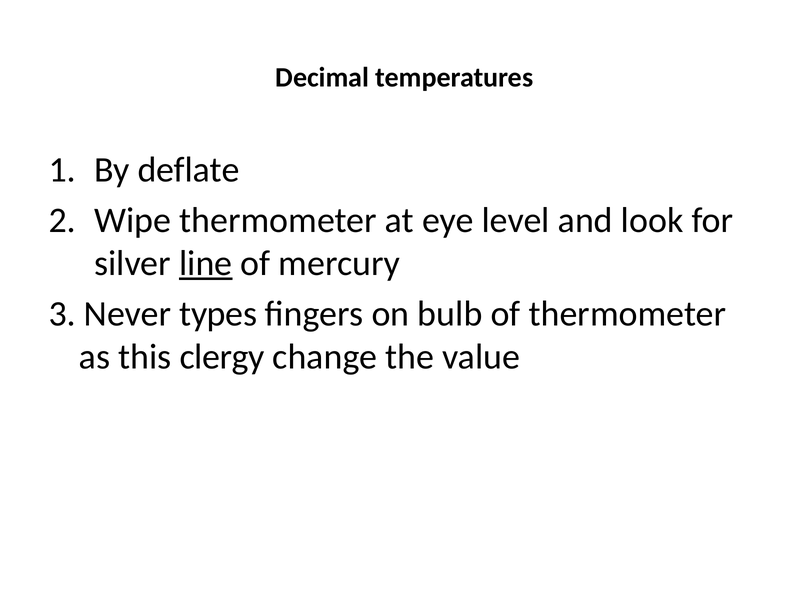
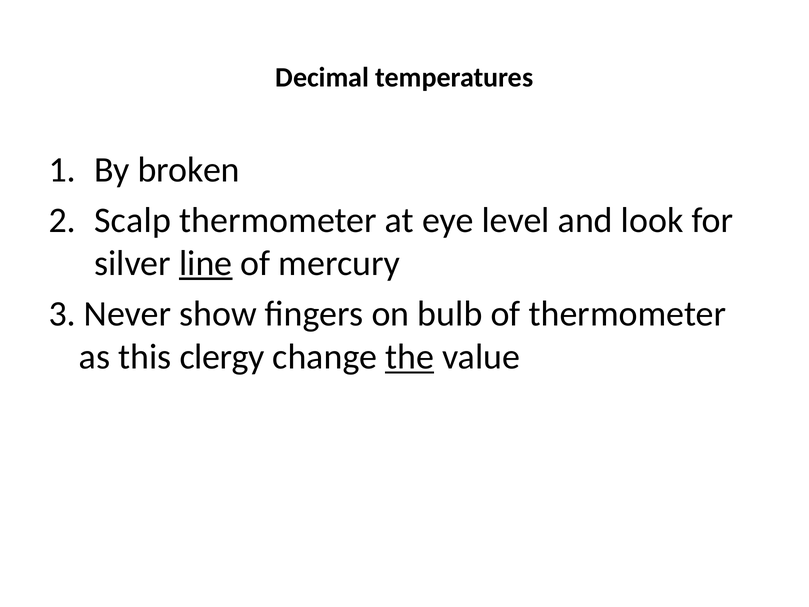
deflate: deflate -> broken
Wipe: Wipe -> Scalp
types: types -> show
the underline: none -> present
